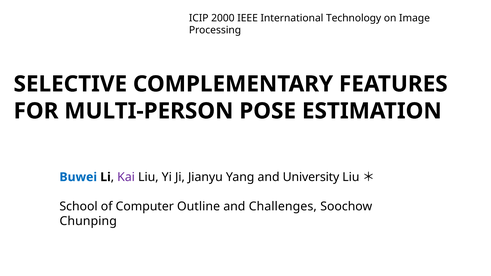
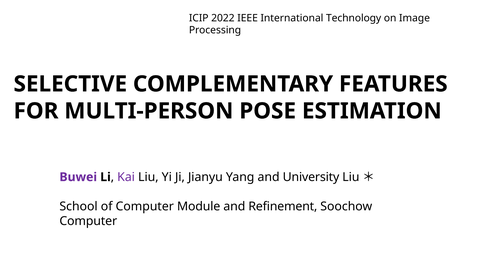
2000: 2000 -> 2022
Buwei colour: blue -> purple
Outline: Outline -> Module
Challenges: Challenges -> Refinement
Chunping at (88, 221): Chunping -> Computer
